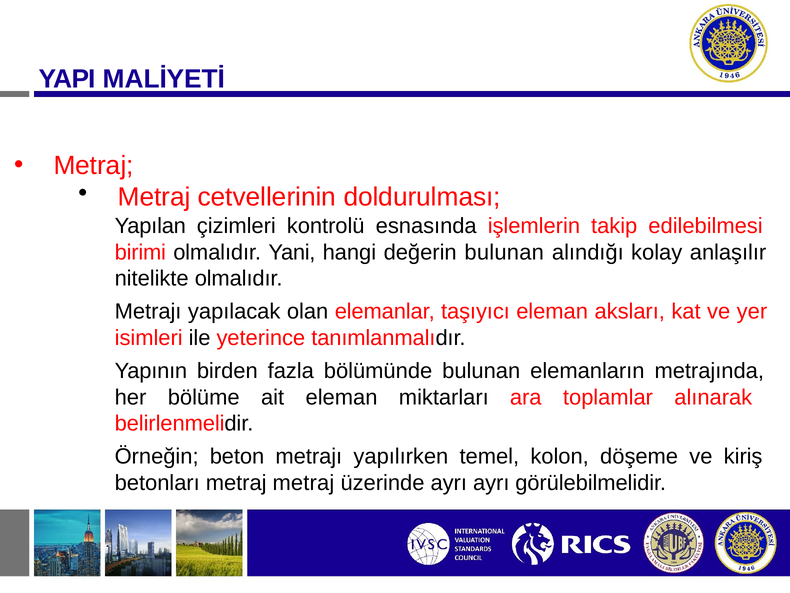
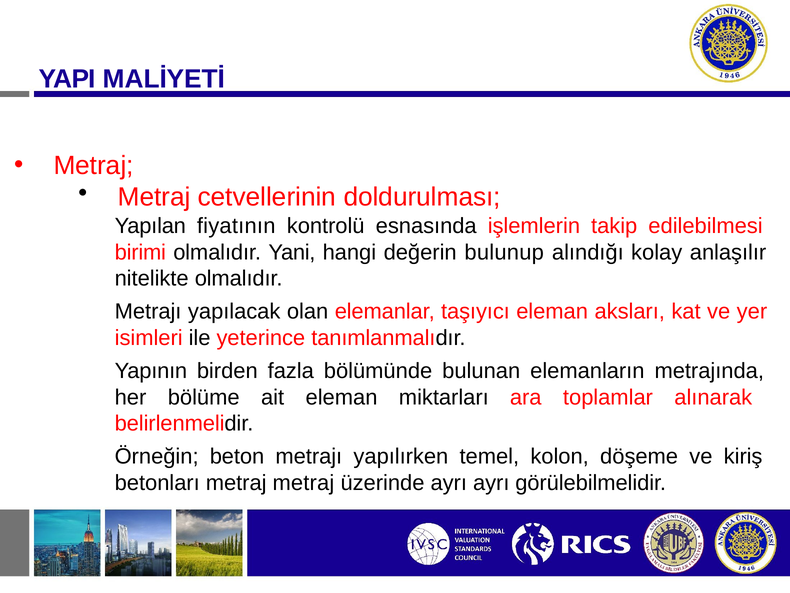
çizimleri: çizimleri -> fiyatının
değerin bulunan: bulunan -> bulunup
